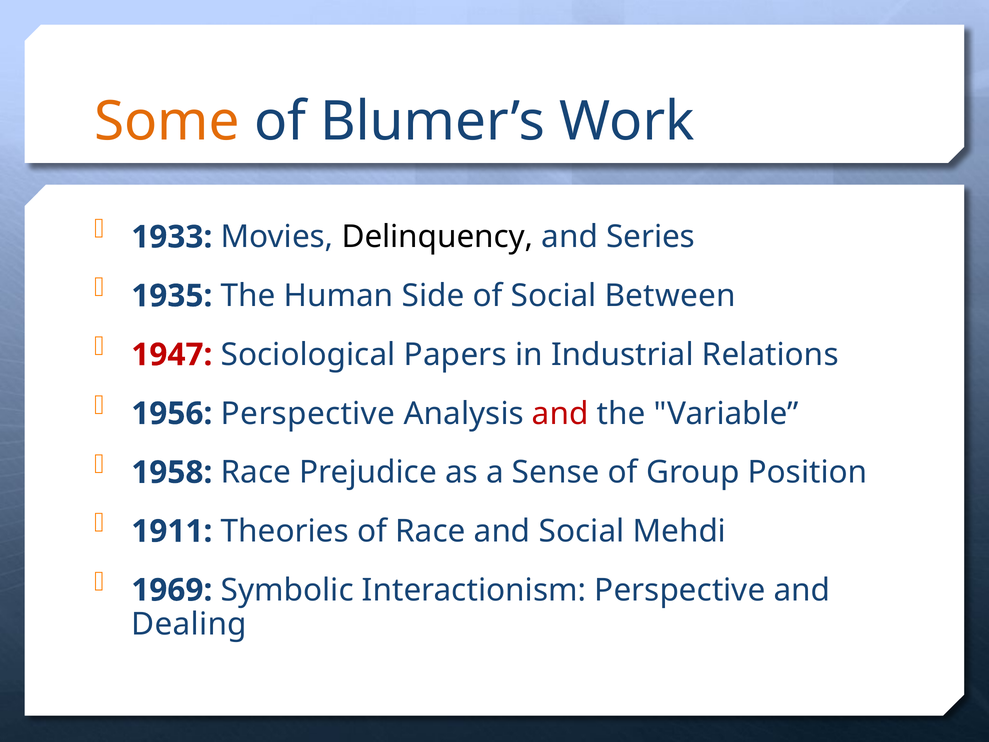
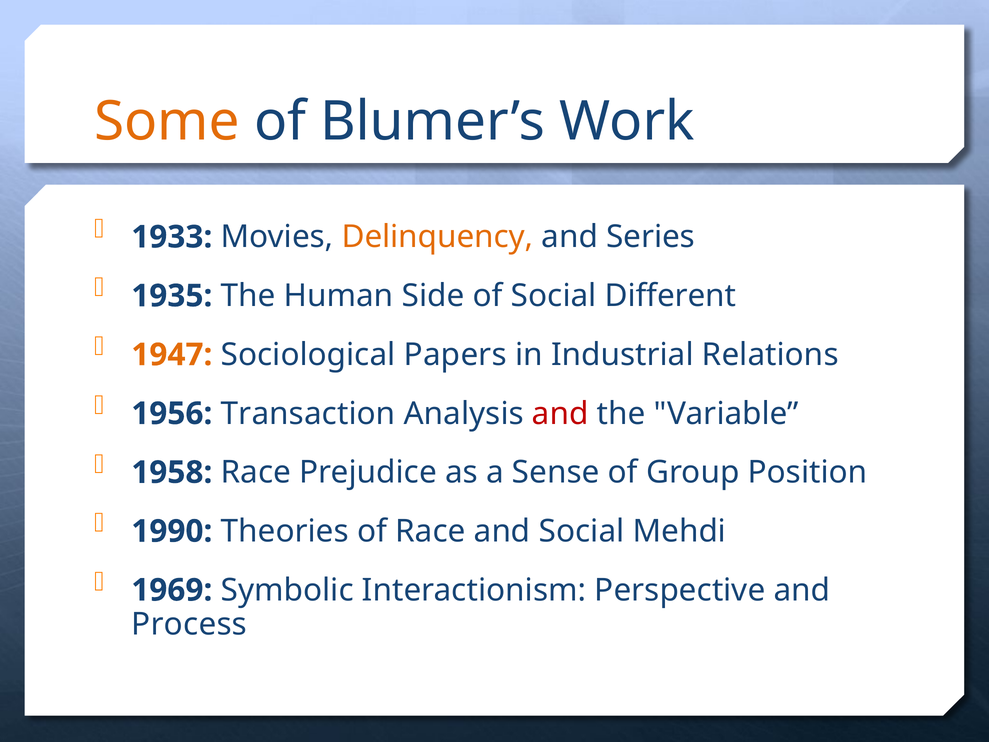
Delinquency colour: black -> orange
Between: Between -> Different
1947 colour: red -> orange
1956 Perspective: Perspective -> Transaction
1911: 1911 -> 1990
Dealing: Dealing -> Process
